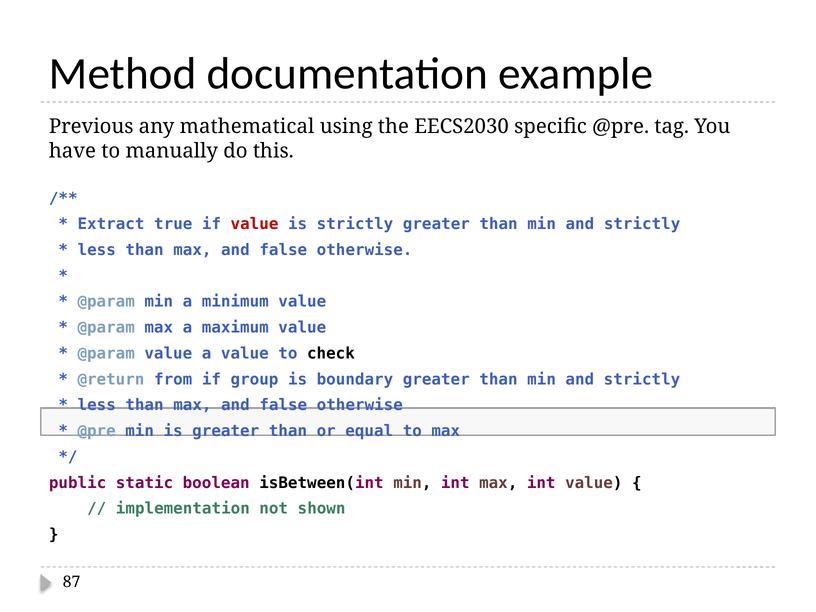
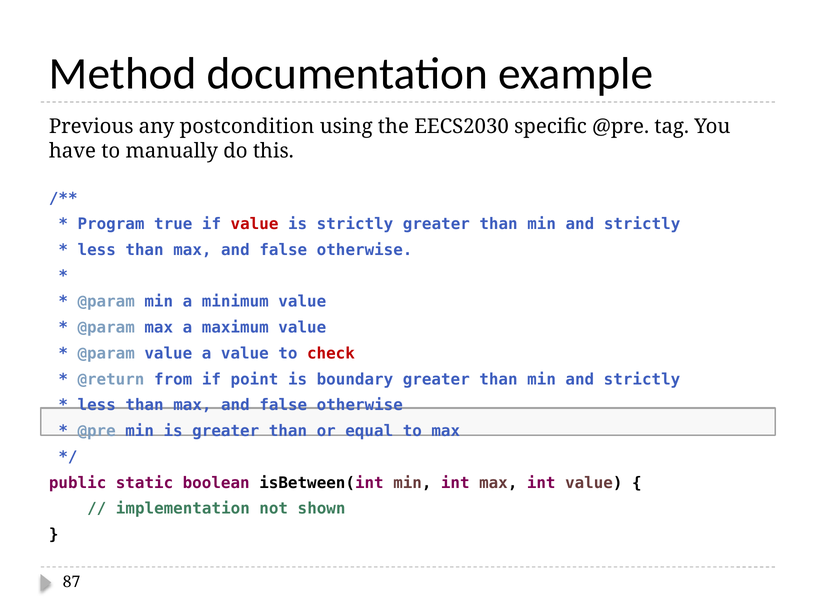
mathematical: mathematical -> postcondition
Extract: Extract -> Program
check colour: black -> red
group: group -> point
